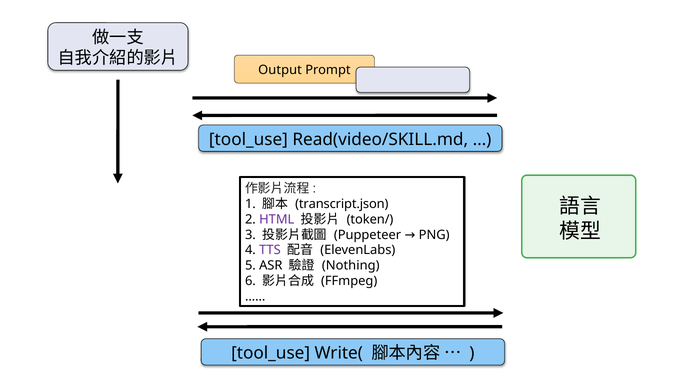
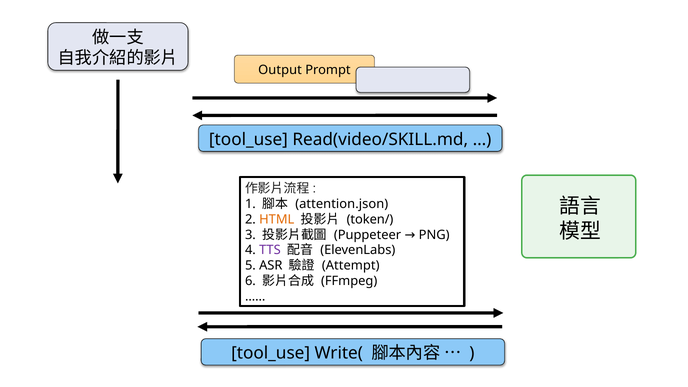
transcript.json: transcript.json -> attention.json
HTML colour: purple -> orange
Nothing: Nothing -> Attempt
